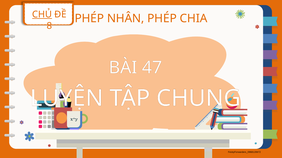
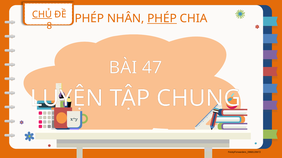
PHÉP at (162, 19) underline: none -> present
